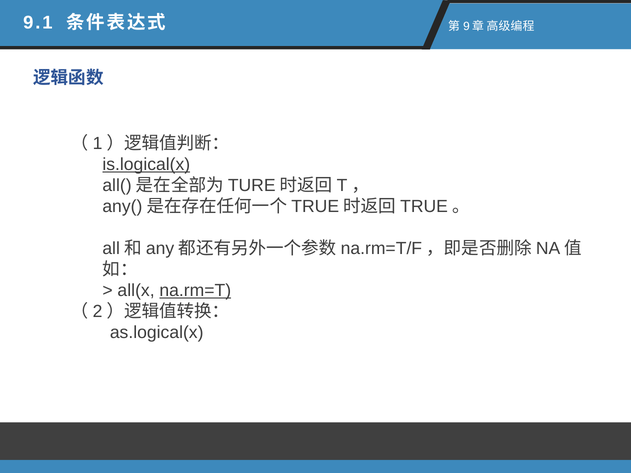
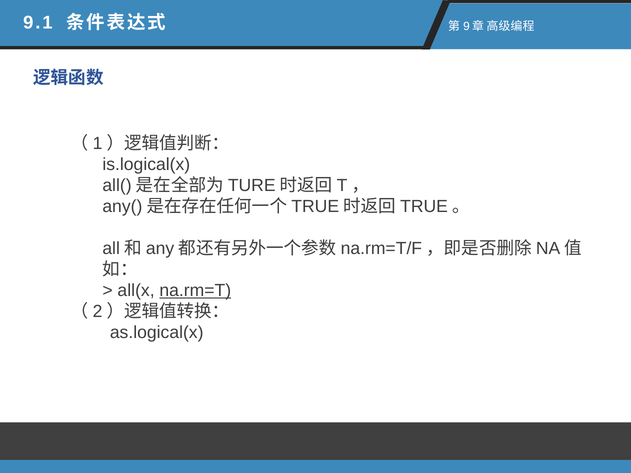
is.logical(x underline: present -> none
